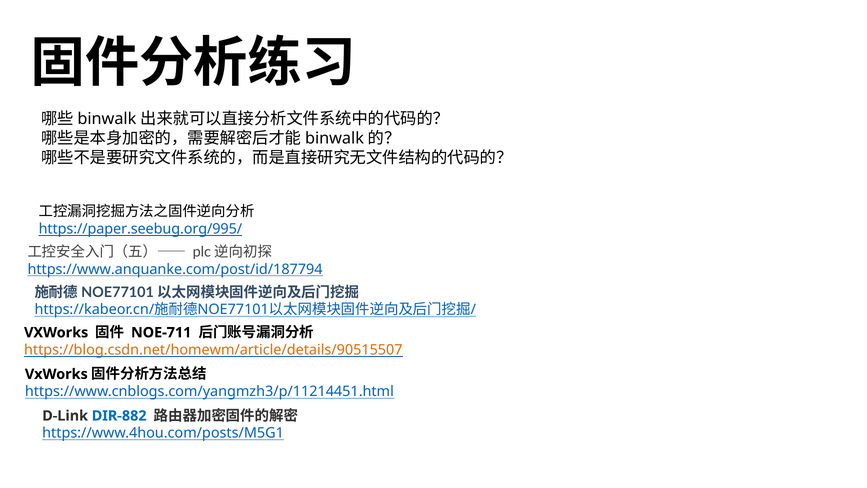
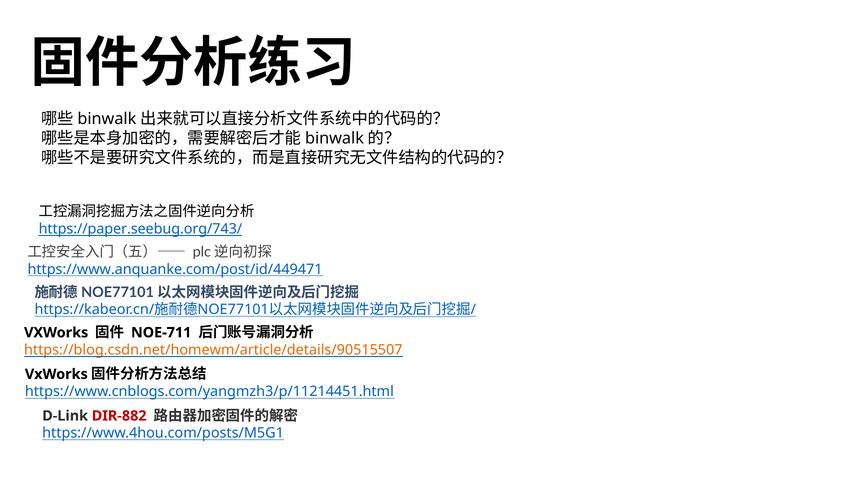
https://paper.seebug.org/995/: https://paper.seebug.org/995/ -> https://paper.seebug.org/743/
https://www.anquanke.com/post/id/187794: https://www.anquanke.com/post/id/187794 -> https://www.anquanke.com/post/id/449471
DIR-882 colour: blue -> red
